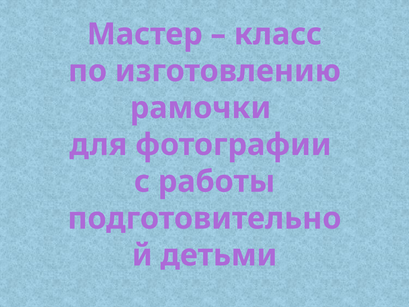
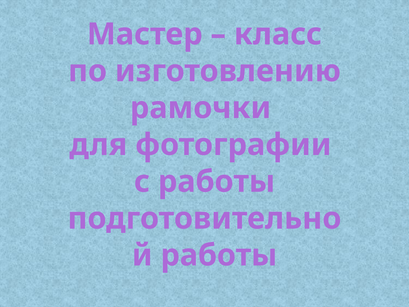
детьми at (219, 255): детьми -> работы
